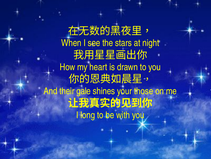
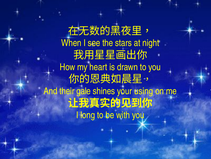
those: those -> using
